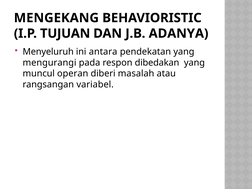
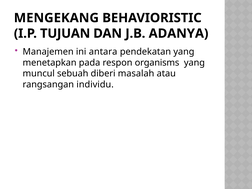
Menyeluruh: Menyeluruh -> Manajemen
mengurangi: mengurangi -> menetapkan
dibedakan: dibedakan -> organisms
operan: operan -> sebuah
variabel: variabel -> individu
